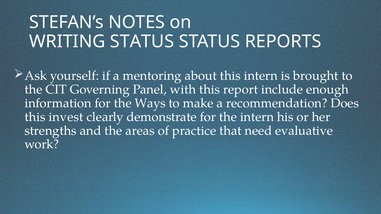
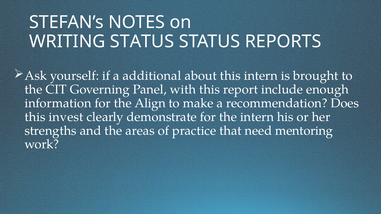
mentoring: mentoring -> additional
Ways: Ways -> Align
evaluative: evaluative -> mentoring
